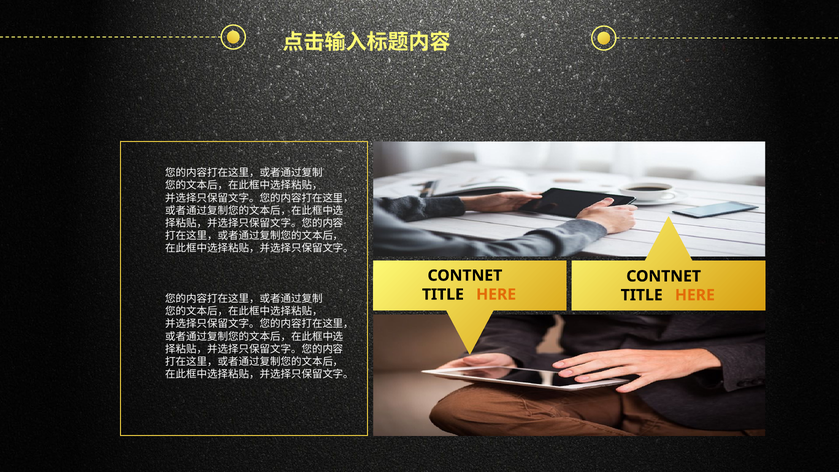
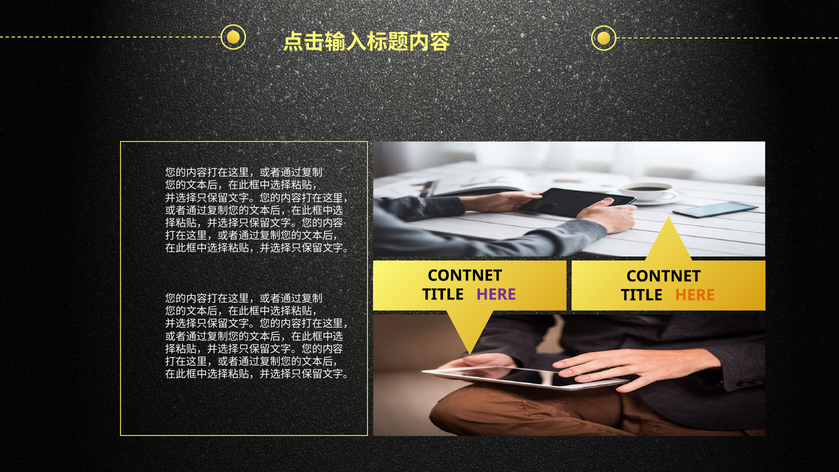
HERE at (496, 294) colour: orange -> purple
